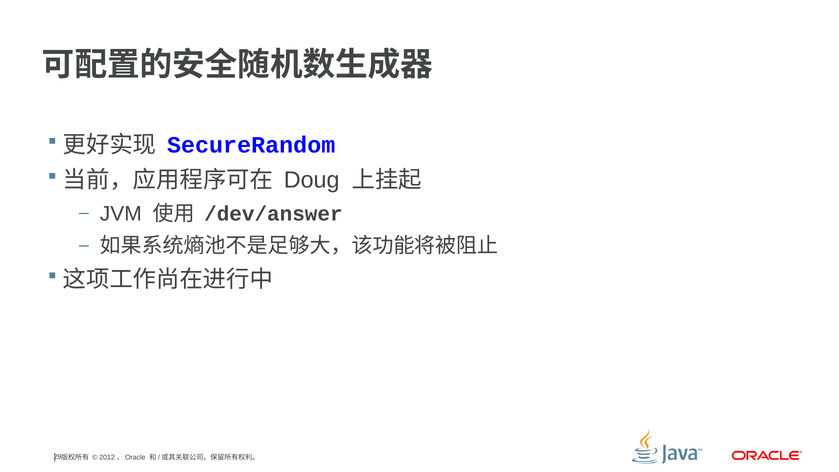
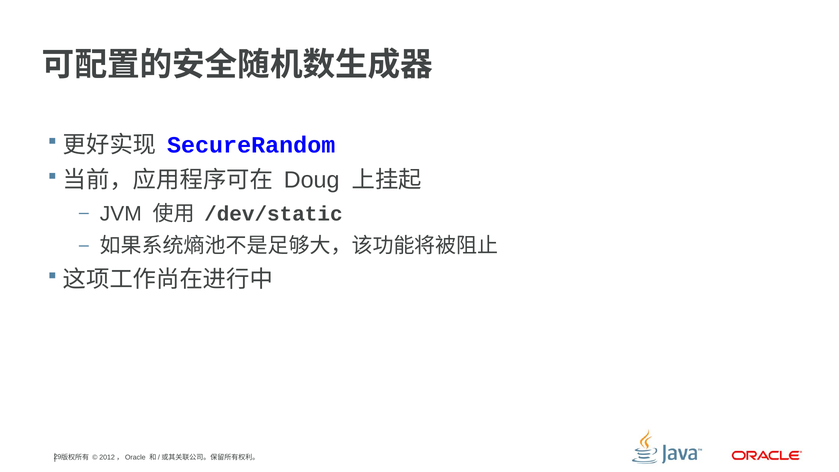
/dev/answer: /dev/answer -> /dev/static
